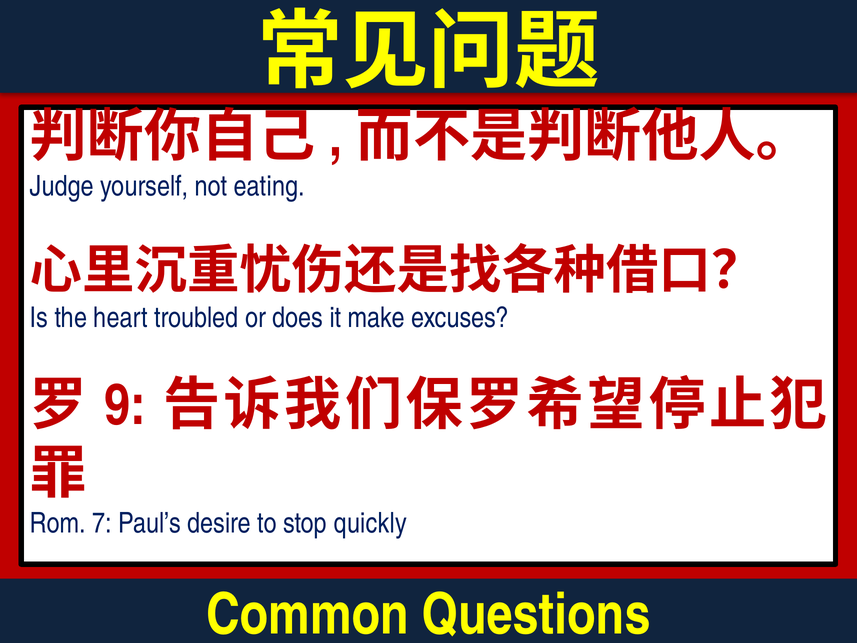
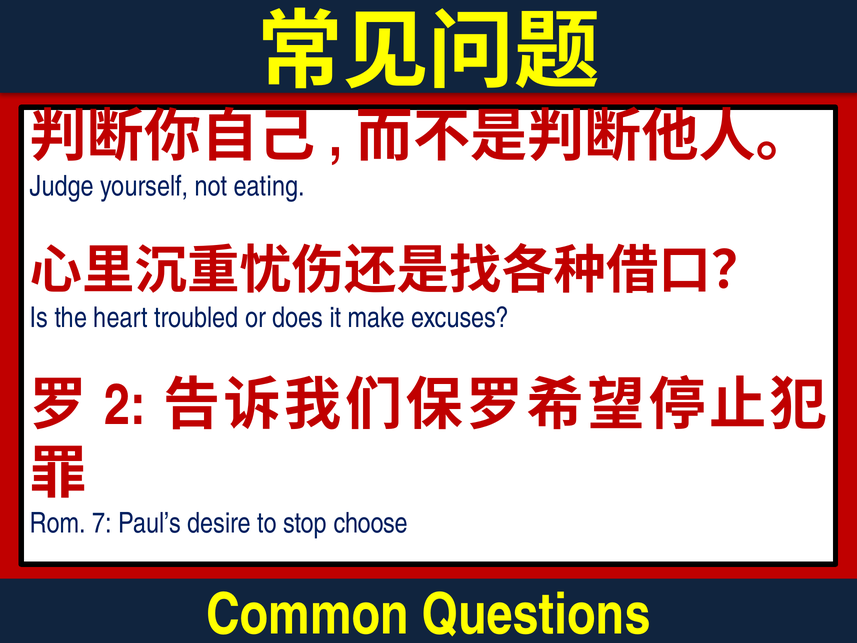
9: 9 -> 2
quickly: quickly -> choose
